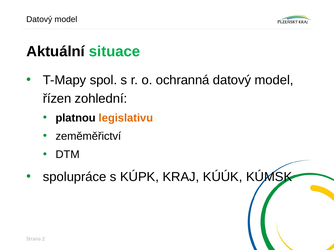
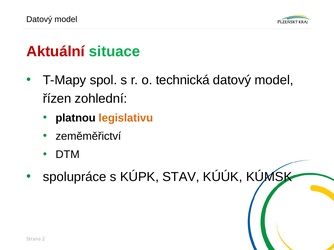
Aktuální colour: black -> red
ochranná: ochranná -> technická
KRAJ: KRAJ -> STAV
